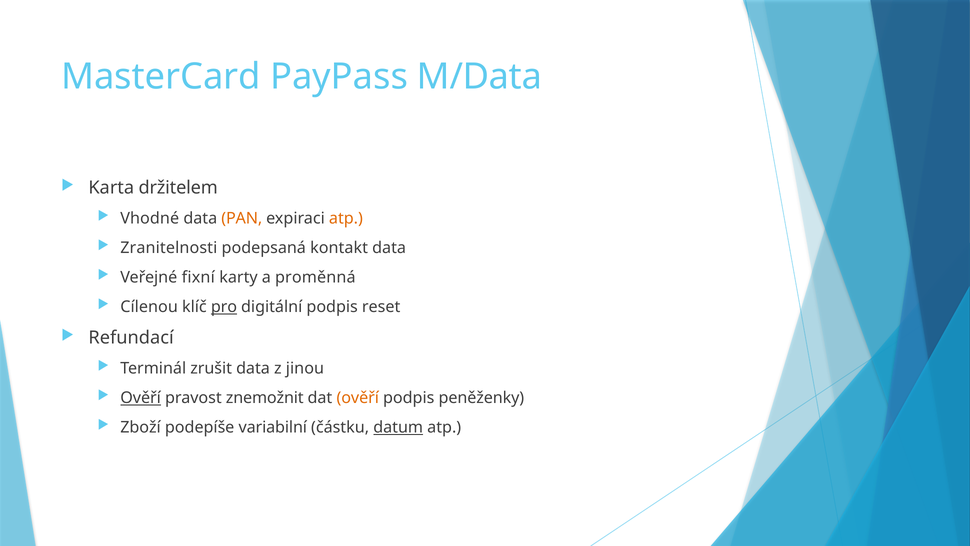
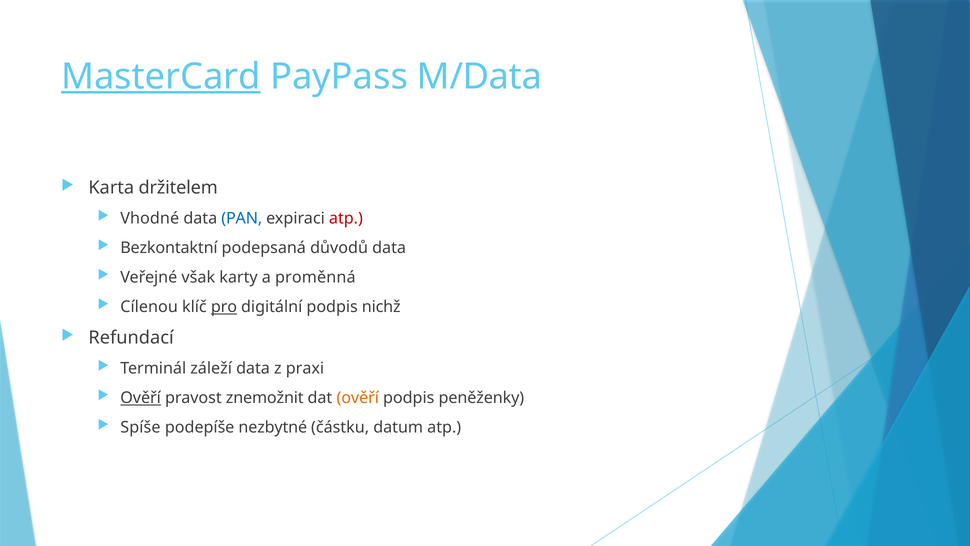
MasterCard underline: none -> present
PAN colour: orange -> blue
atp at (346, 218) colour: orange -> red
Zranitelnosti: Zranitelnosti -> Bezkontaktní
kontakt: kontakt -> důvodů
fixní: fixní -> však
reset: reset -> nichž
zrušit: zrušit -> záleží
jinou: jinou -> praxi
Zboží: Zboží -> Spíše
variabilní: variabilní -> nezbytné
datum underline: present -> none
